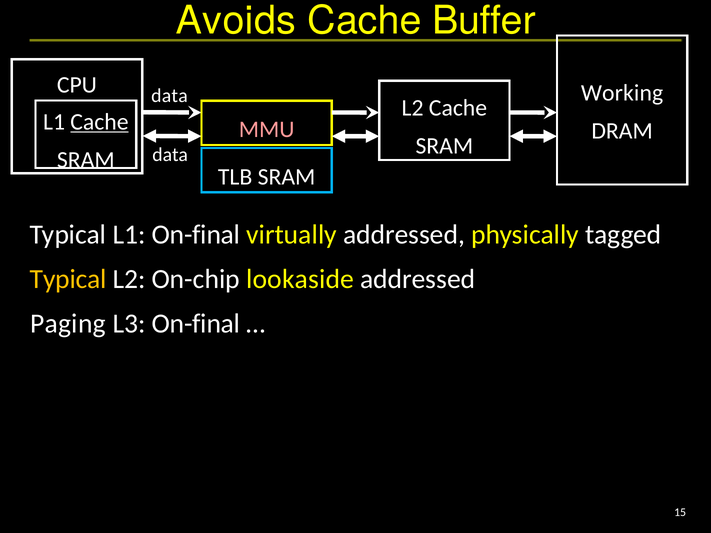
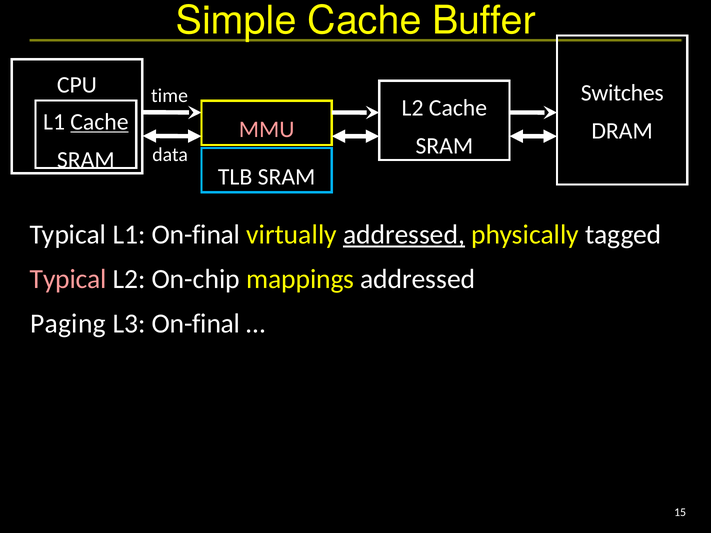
Avoids: Avoids -> Simple
Working: Working -> Switches
data at (169, 96): data -> time
addressed at (404, 235) underline: none -> present
Typical at (68, 279) colour: yellow -> pink
lookaside: lookaside -> mappings
